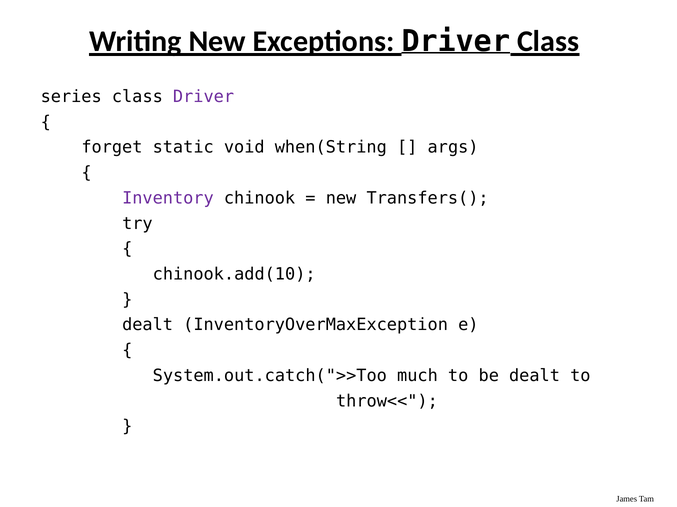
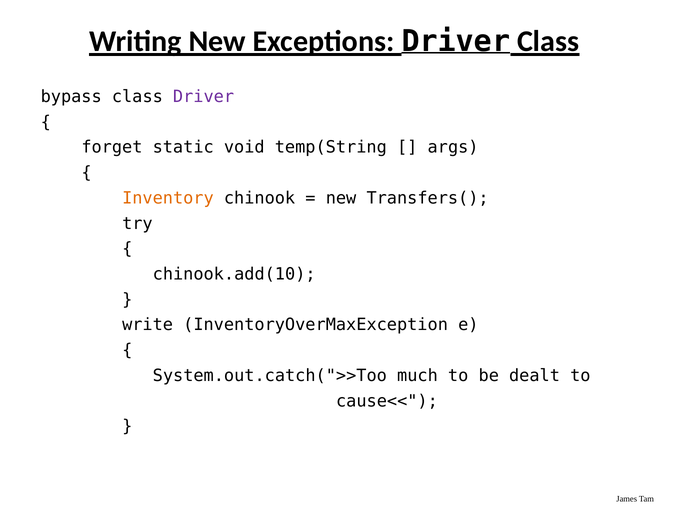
series: series -> bypass
when(String: when(String -> temp(String
Inventory colour: purple -> orange
dealt at (148, 325): dealt -> write
throw<<: throw<< -> cause<<
